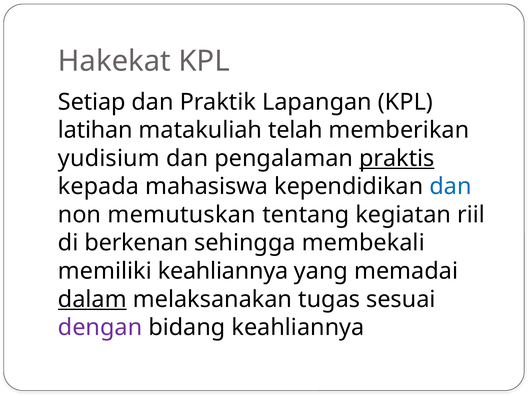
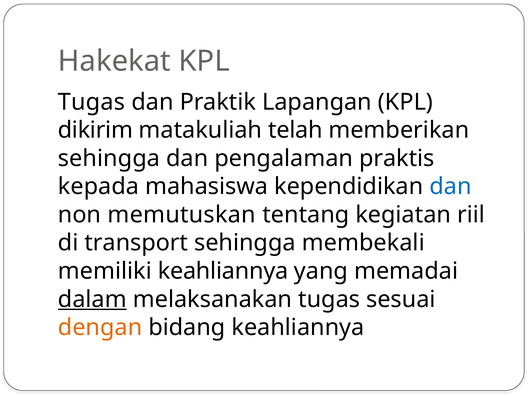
Setiap at (92, 102): Setiap -> Tugas
latihan: latihan -> dikirim
yudisium at (109, 158): yudisium -> sehingga
praktis underline: present -> none
berkenan: berkenan -> transport
dengan colour: purple -> orange
